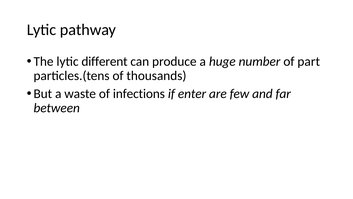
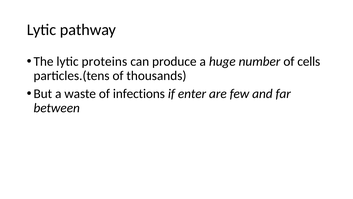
different: different -> proteins
part: part -> cells
